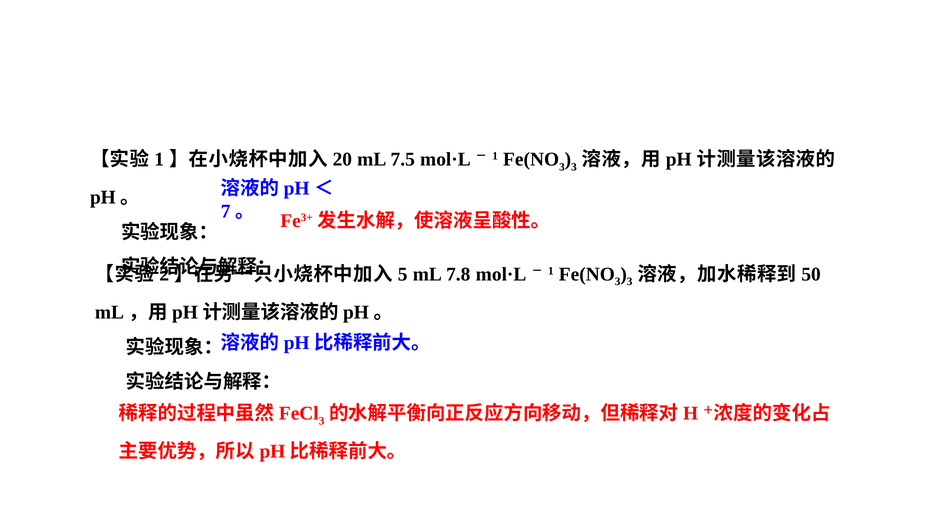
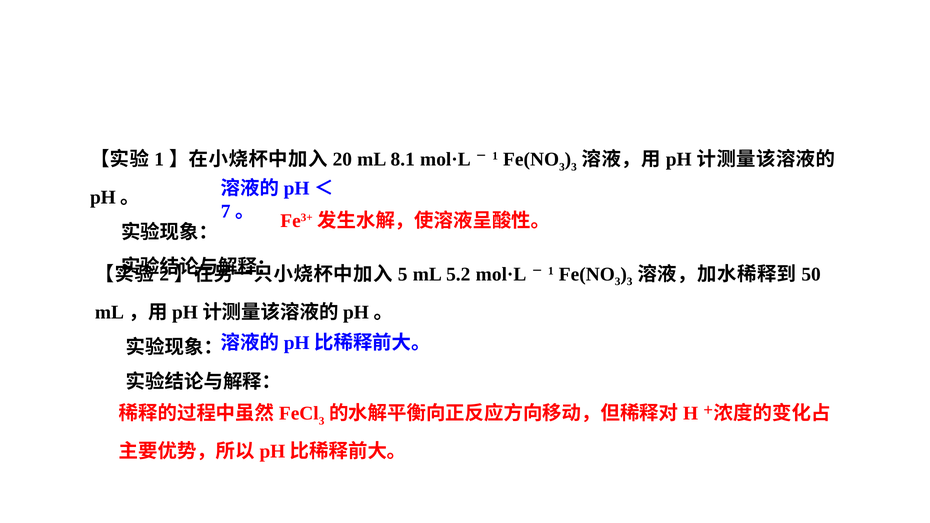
7.5: 7.5 -> 8.1
7.8: 7.8 -> 5.2
